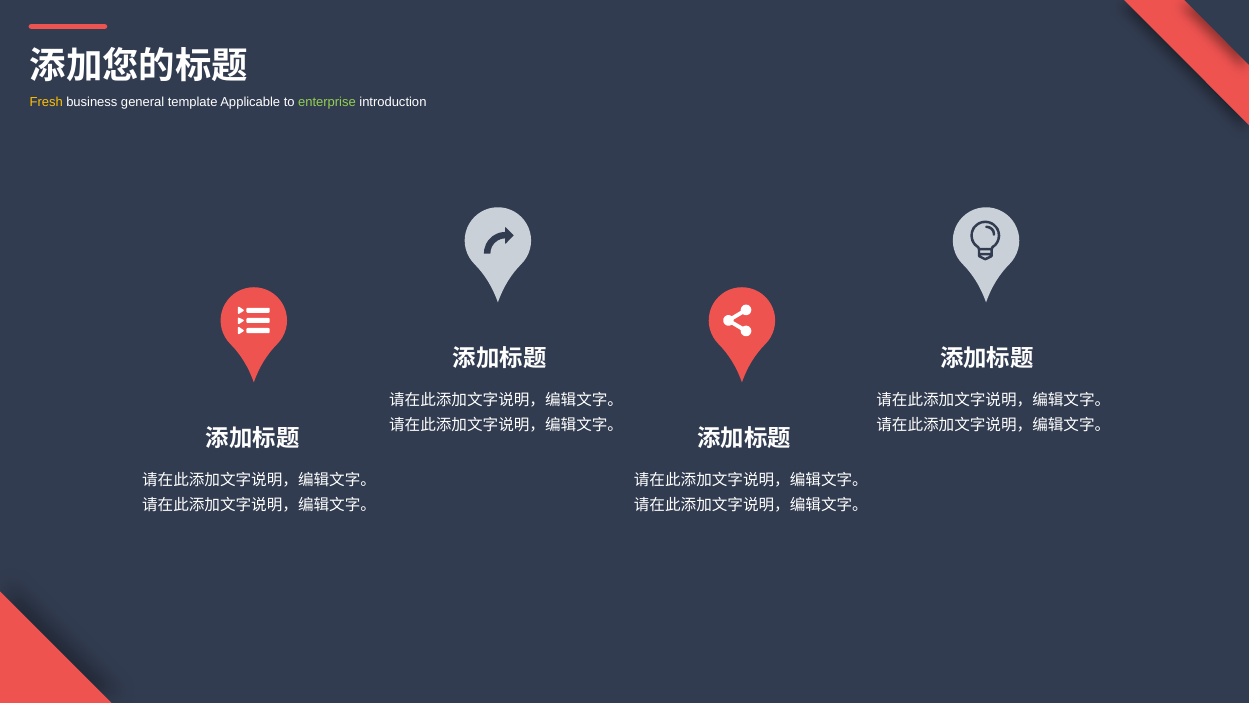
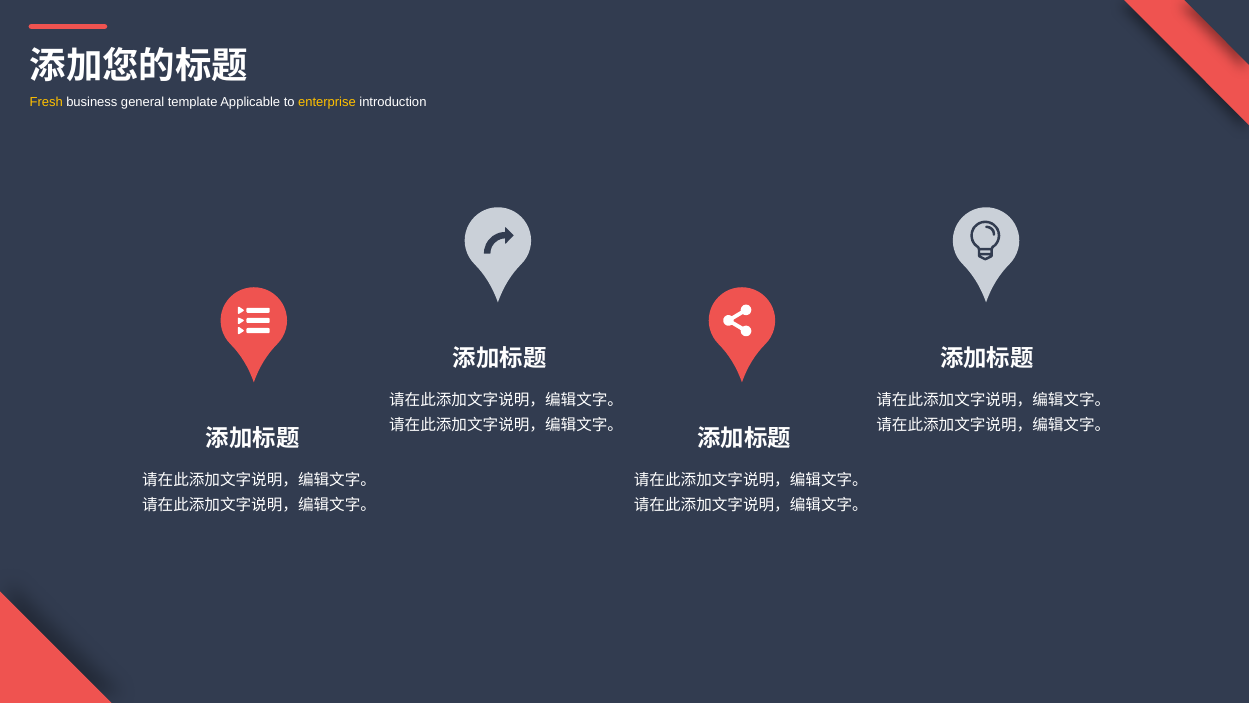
enterprise colour: light green -> yellow
